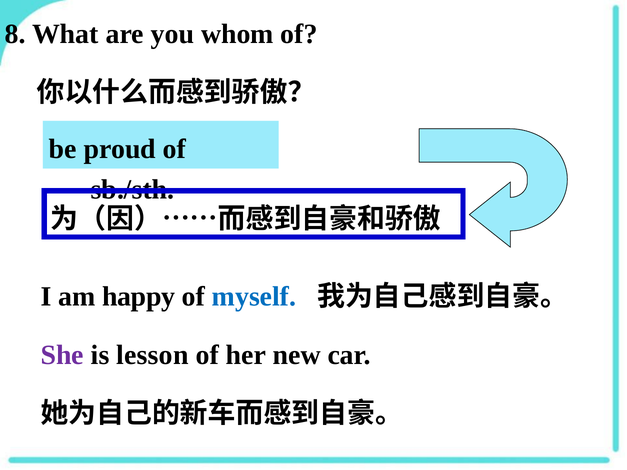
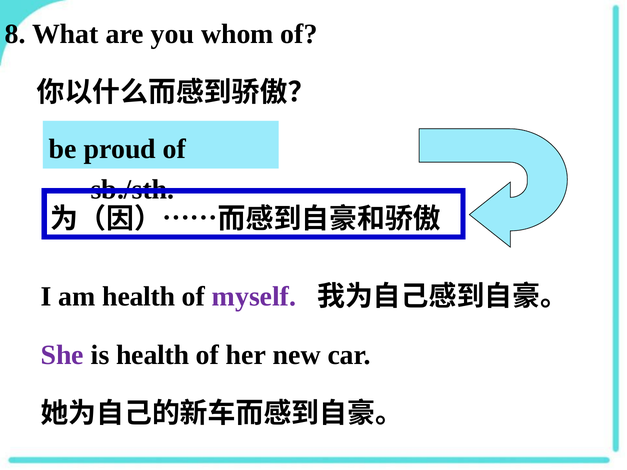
am happy: happy -> health
myself colour: blue -> purple
is lesson: lesson -> health
